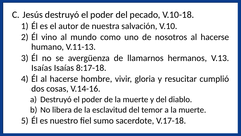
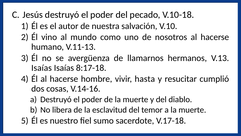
gloria: gloria -> hasta
